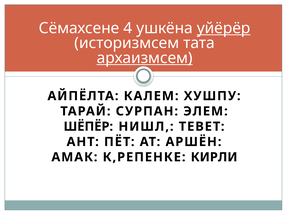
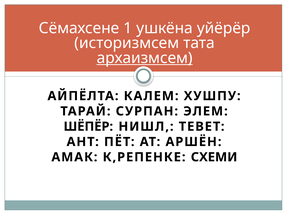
4: 4 -> 1
уйёрёр underline: present -> none
КИРЛИ: КИРЛИ -> СХЕМИ
